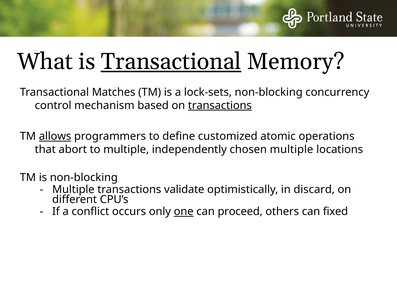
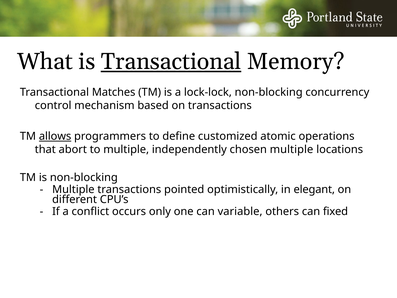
lock-sets: lock-sets -> lock-lock
transactions at (220, 105) underline: present -> none
validate: validate -> pointed
discard: discard -> elegant
one underline: present -> none
proceed: proceed -> variable
